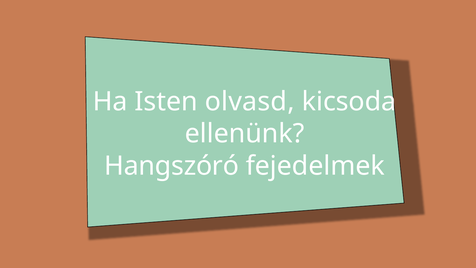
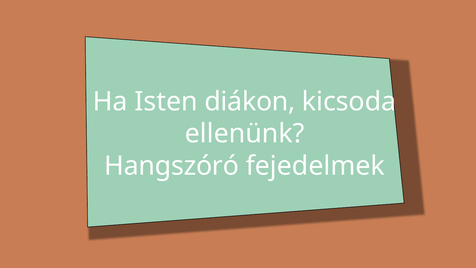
olvasd: olvasd -> diákon
